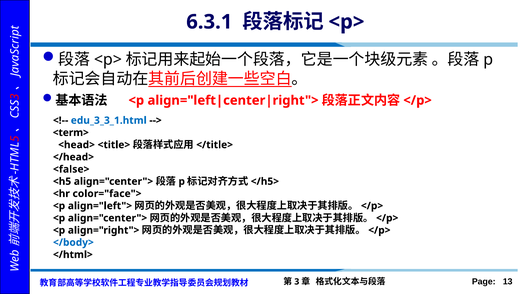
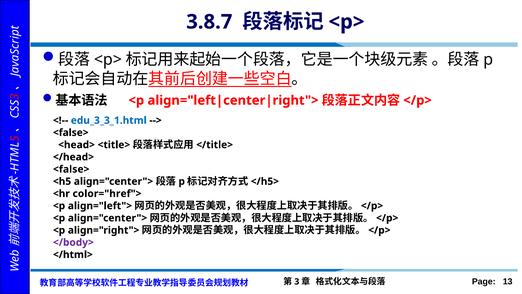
6.3.1: 6.3.1 -> 3.8.7
<term> at (71, 132): <term> -> <false>
color="face">: color="face"> -> color="href">
</body> colour: blue -> purple
